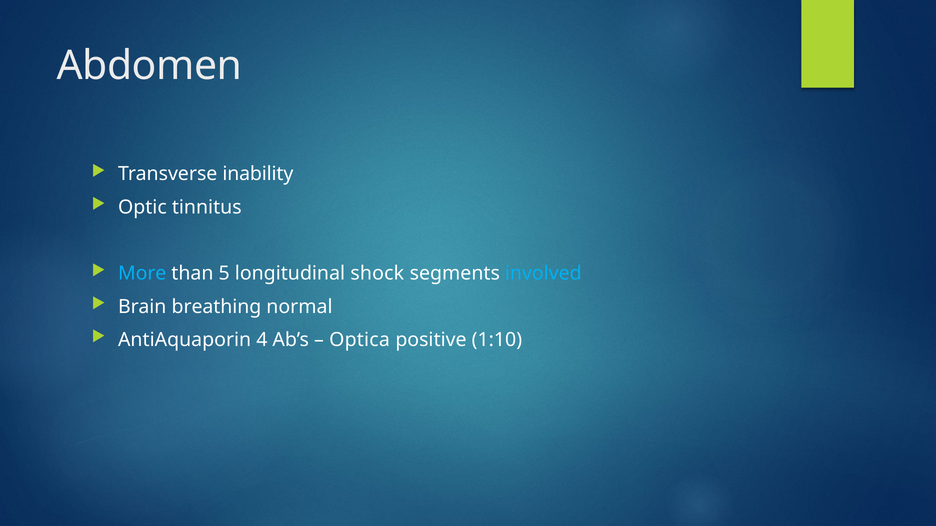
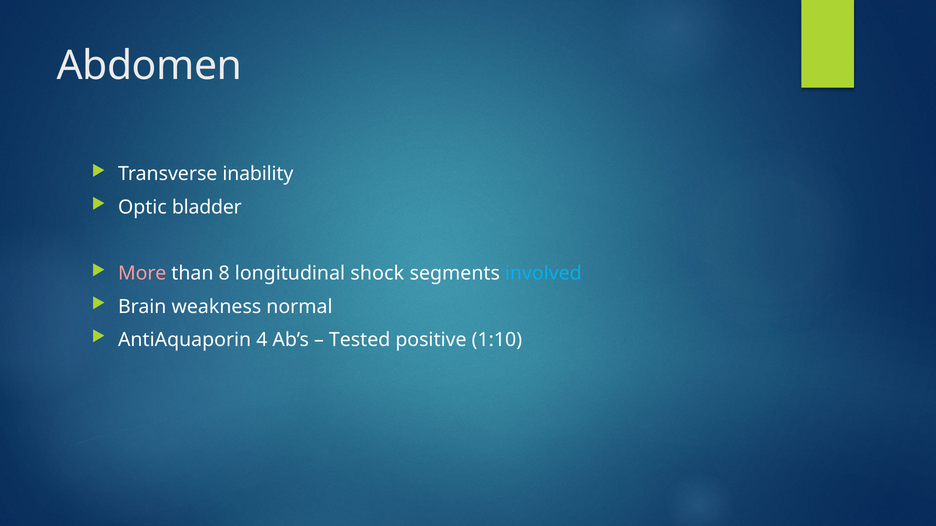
tinnitus: tinnitus -> bladder
More colour: light blue -> pink
5: 5 -> 8
breathing: breathing -> weakness
Optica: Optica -> Tested
